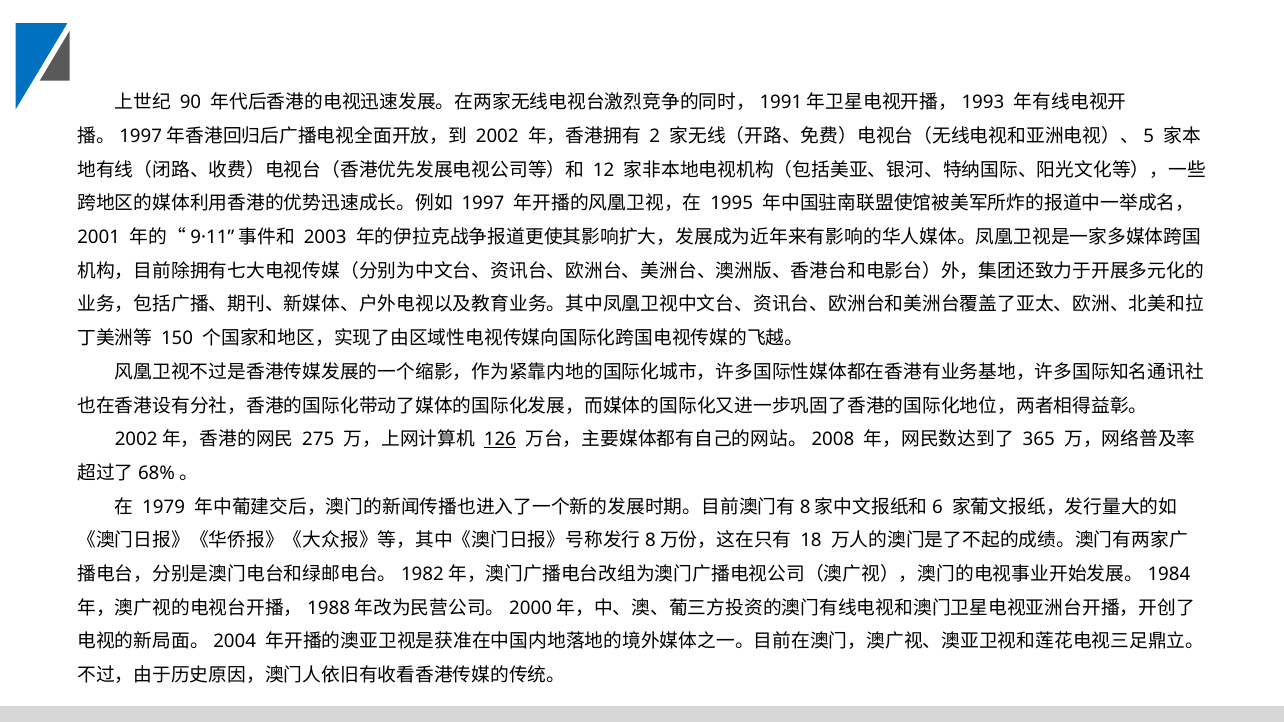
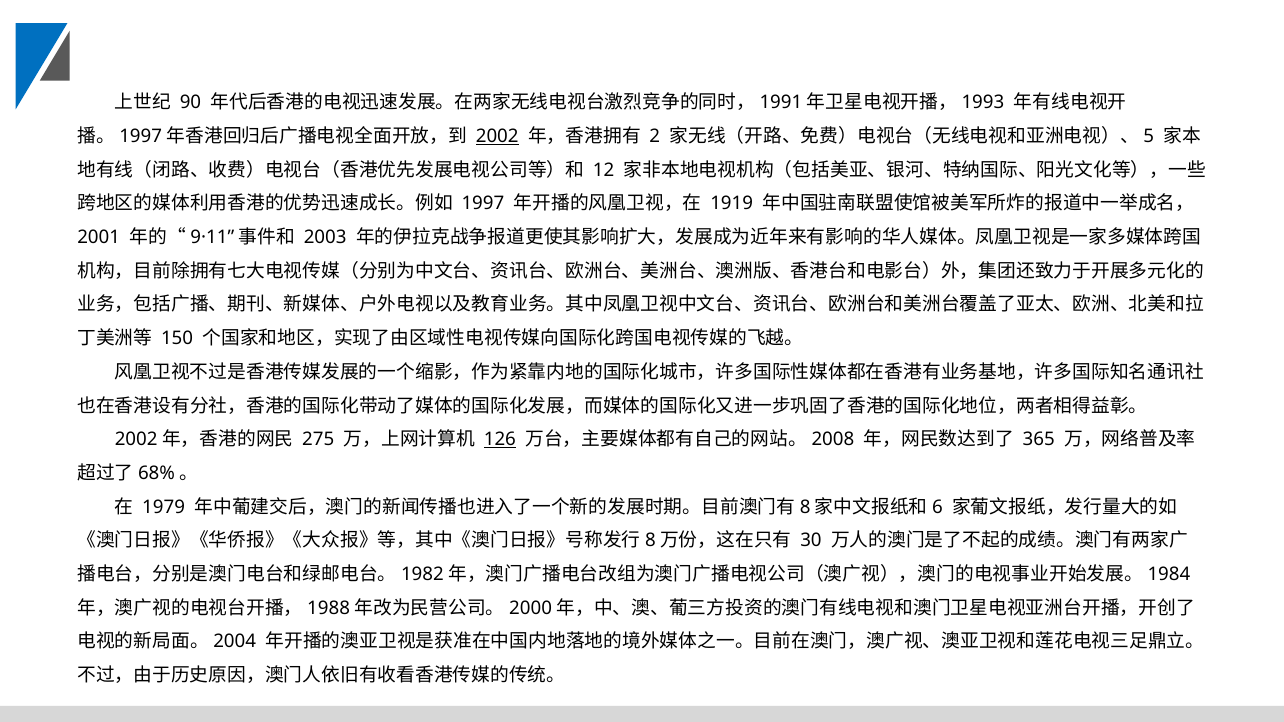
2002 underline: none -> present
1995: 1995 -> 1919
18: 18 -> 30
